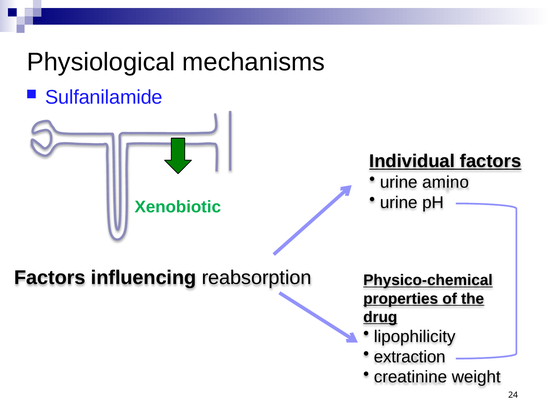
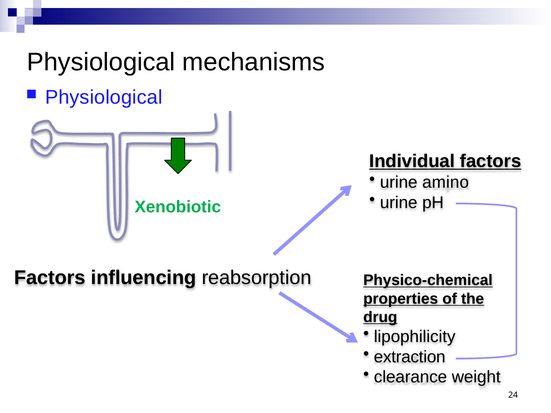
Sulfanilamide at (104, 97): Sulfanilamide -> Physiological
creatinine: creatinine -> clearance
